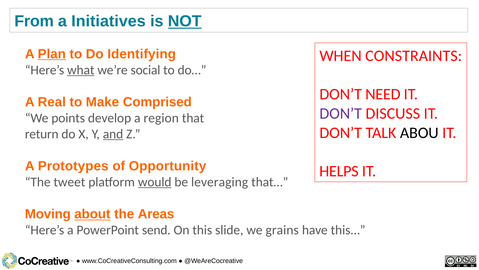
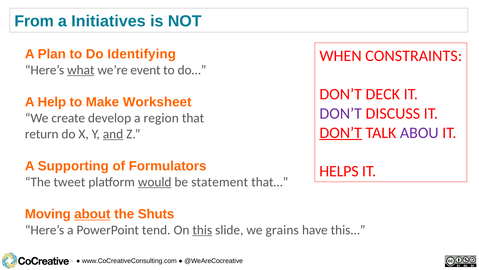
NOT underline: present -> none
Plan underline: present -> none
social: social -> event
NEED: NEED -> DECK
Real: Real -> Help
Comprised: Comprised -> Worksheet
points: points -> create
DON’T at (341, 132) underline: none -> present
ABOU colour: black -> purple
Prototypes: Prototypes -> Supporting
Opportunity: Opportunity -> Formulators
leveraging: leveraging -> statement
Areas: Areas -> Shuts
send: send -> tend
this underline: none -> present
